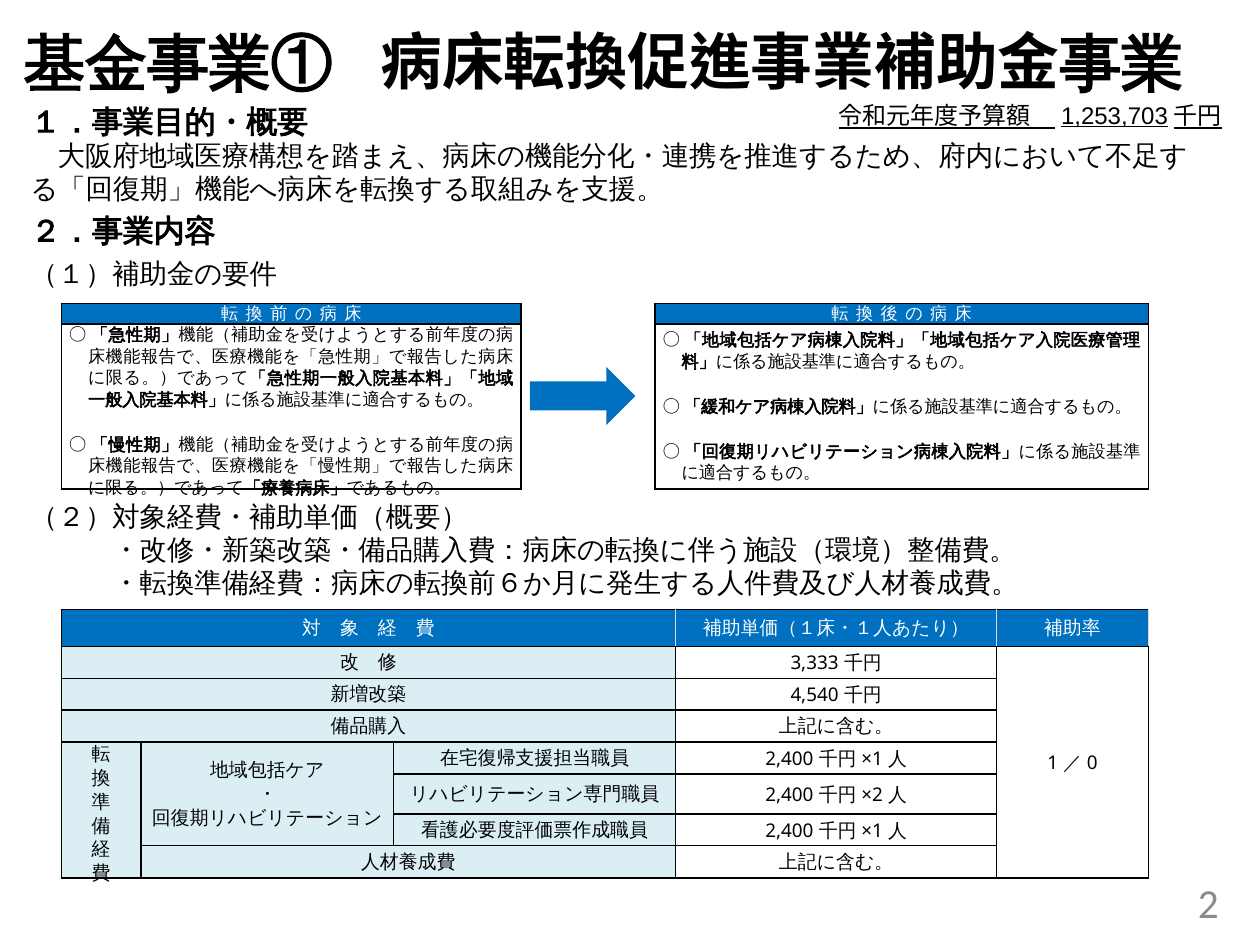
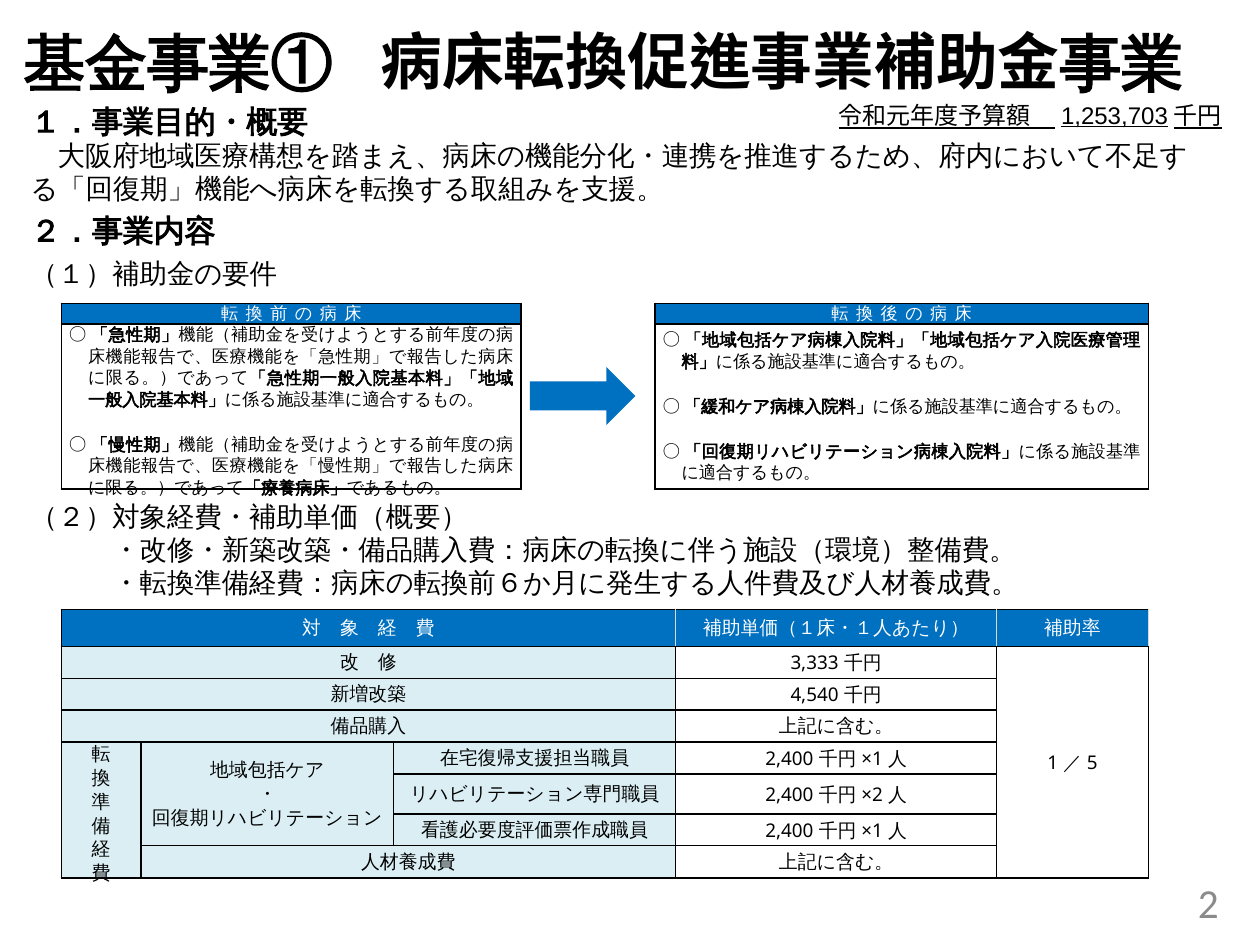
0: 0 -> 5
